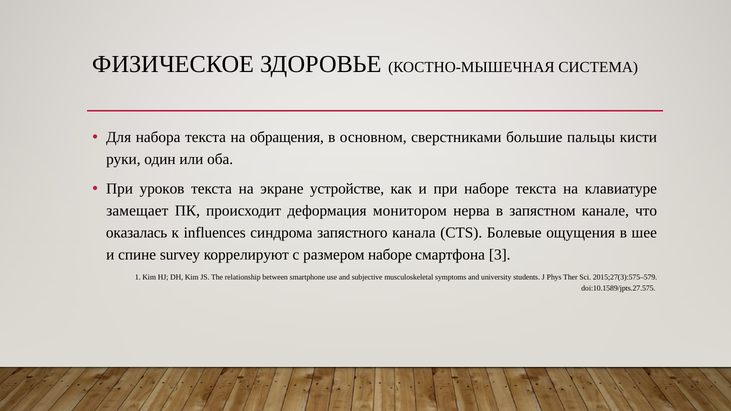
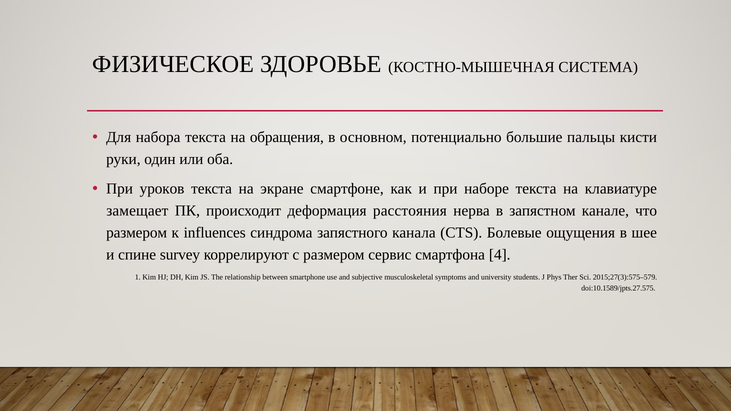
сверстниками: сверстниками -> потенциально
устройстве: устройстве -> смартфоне
монитором: монитором -> расстояния
оказалась at (137, 233): оказалась -> размером
размером наборе: наборе -> сервис
3: 3 -> 4
